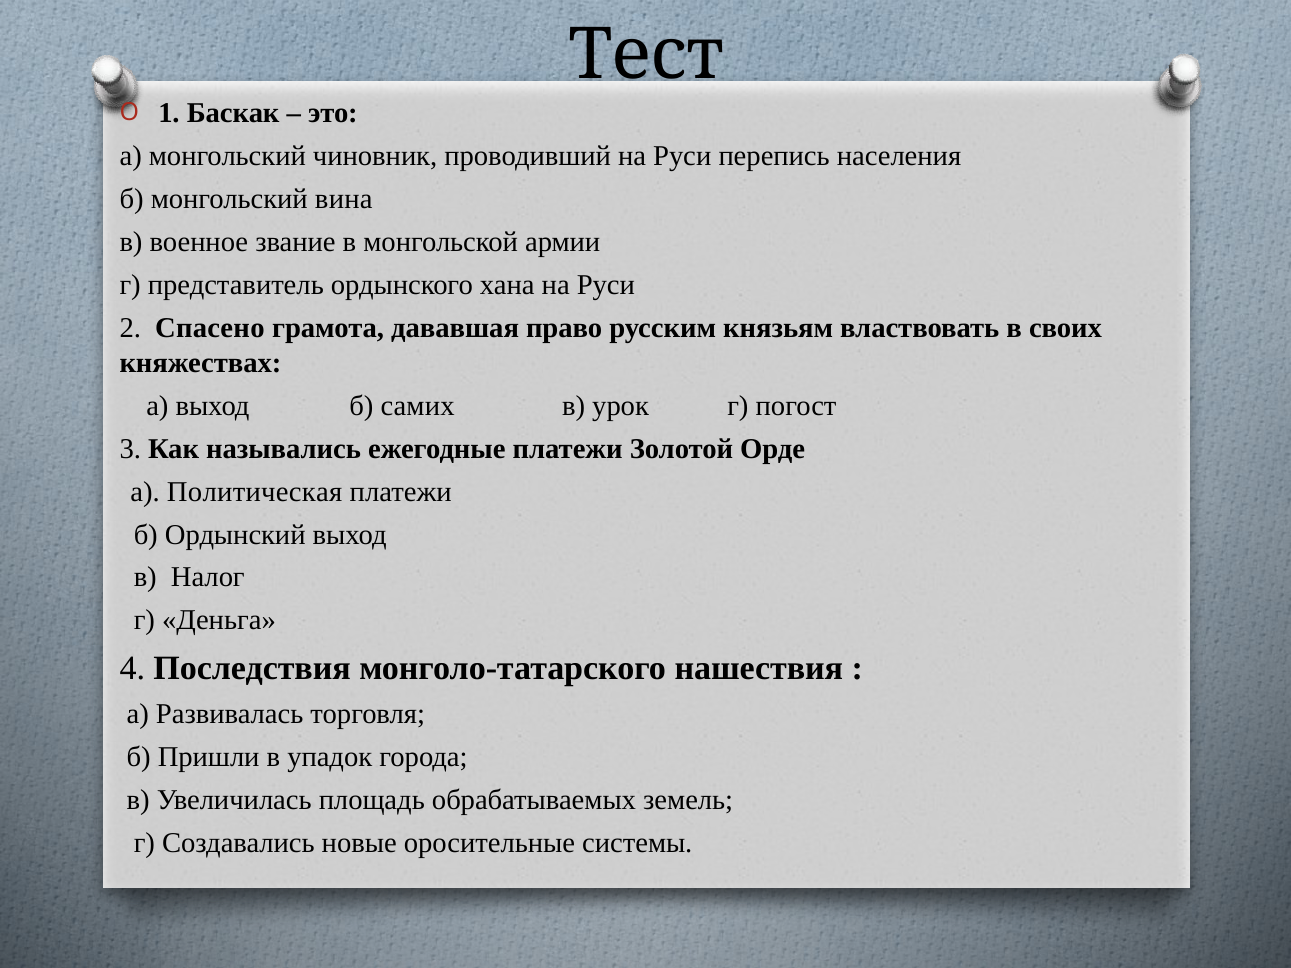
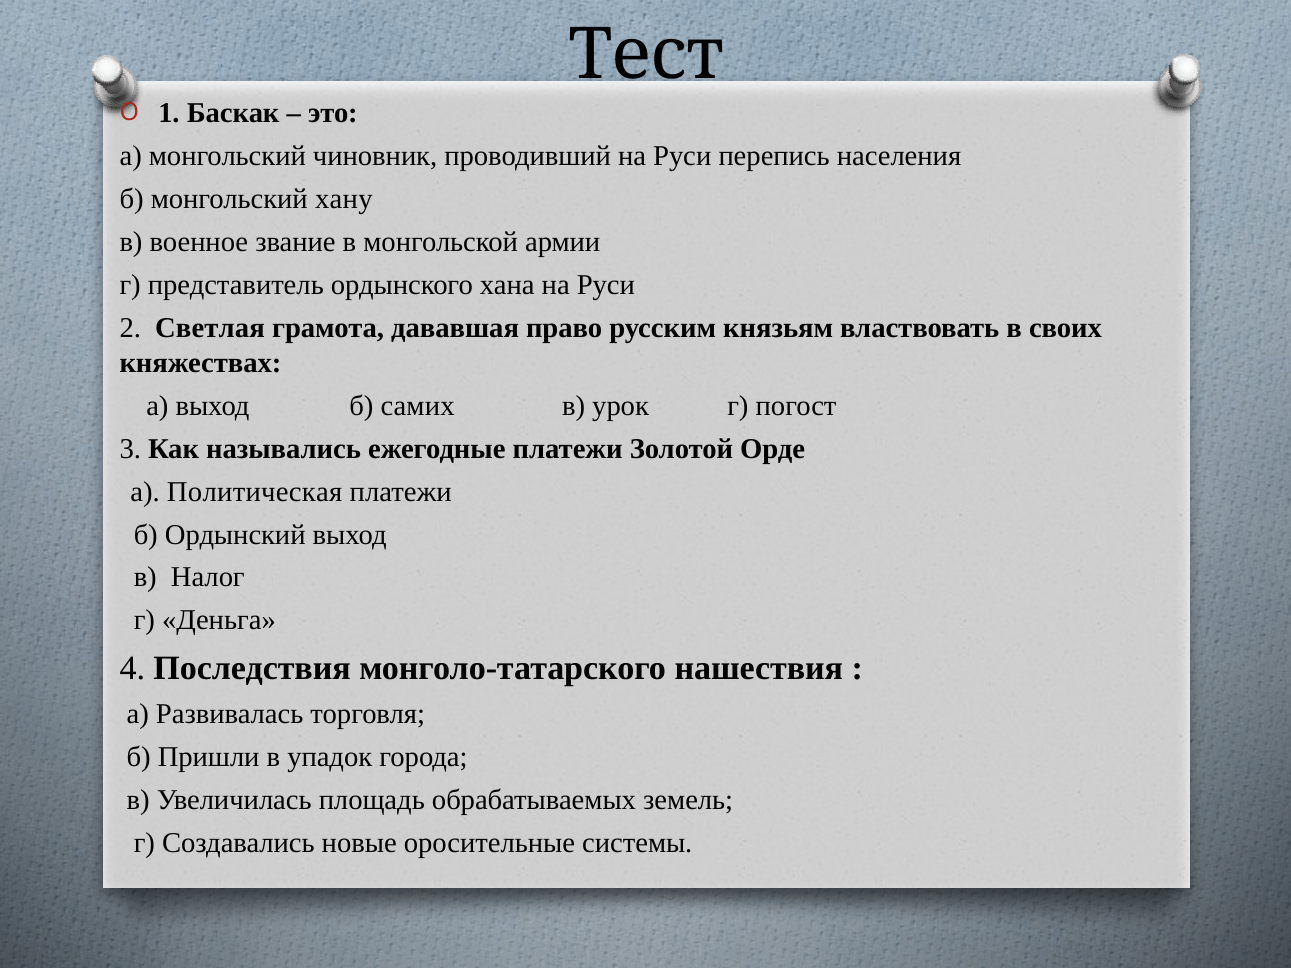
вина: вина -> хану
Спасено: Спасено -> Светлая
